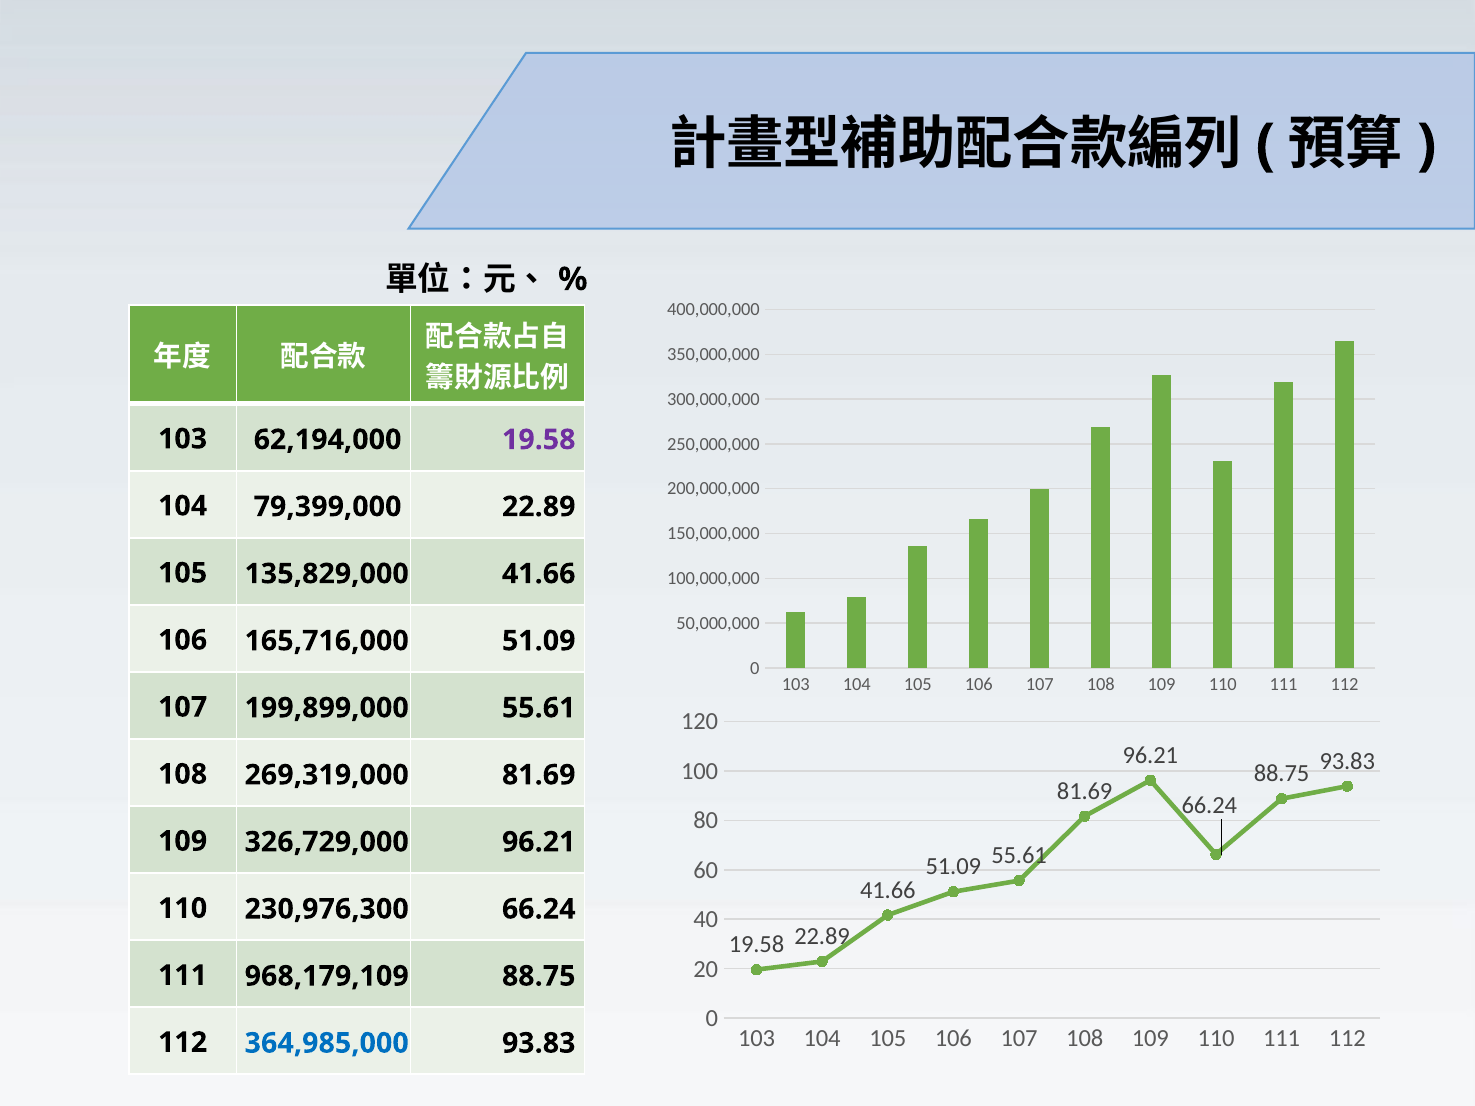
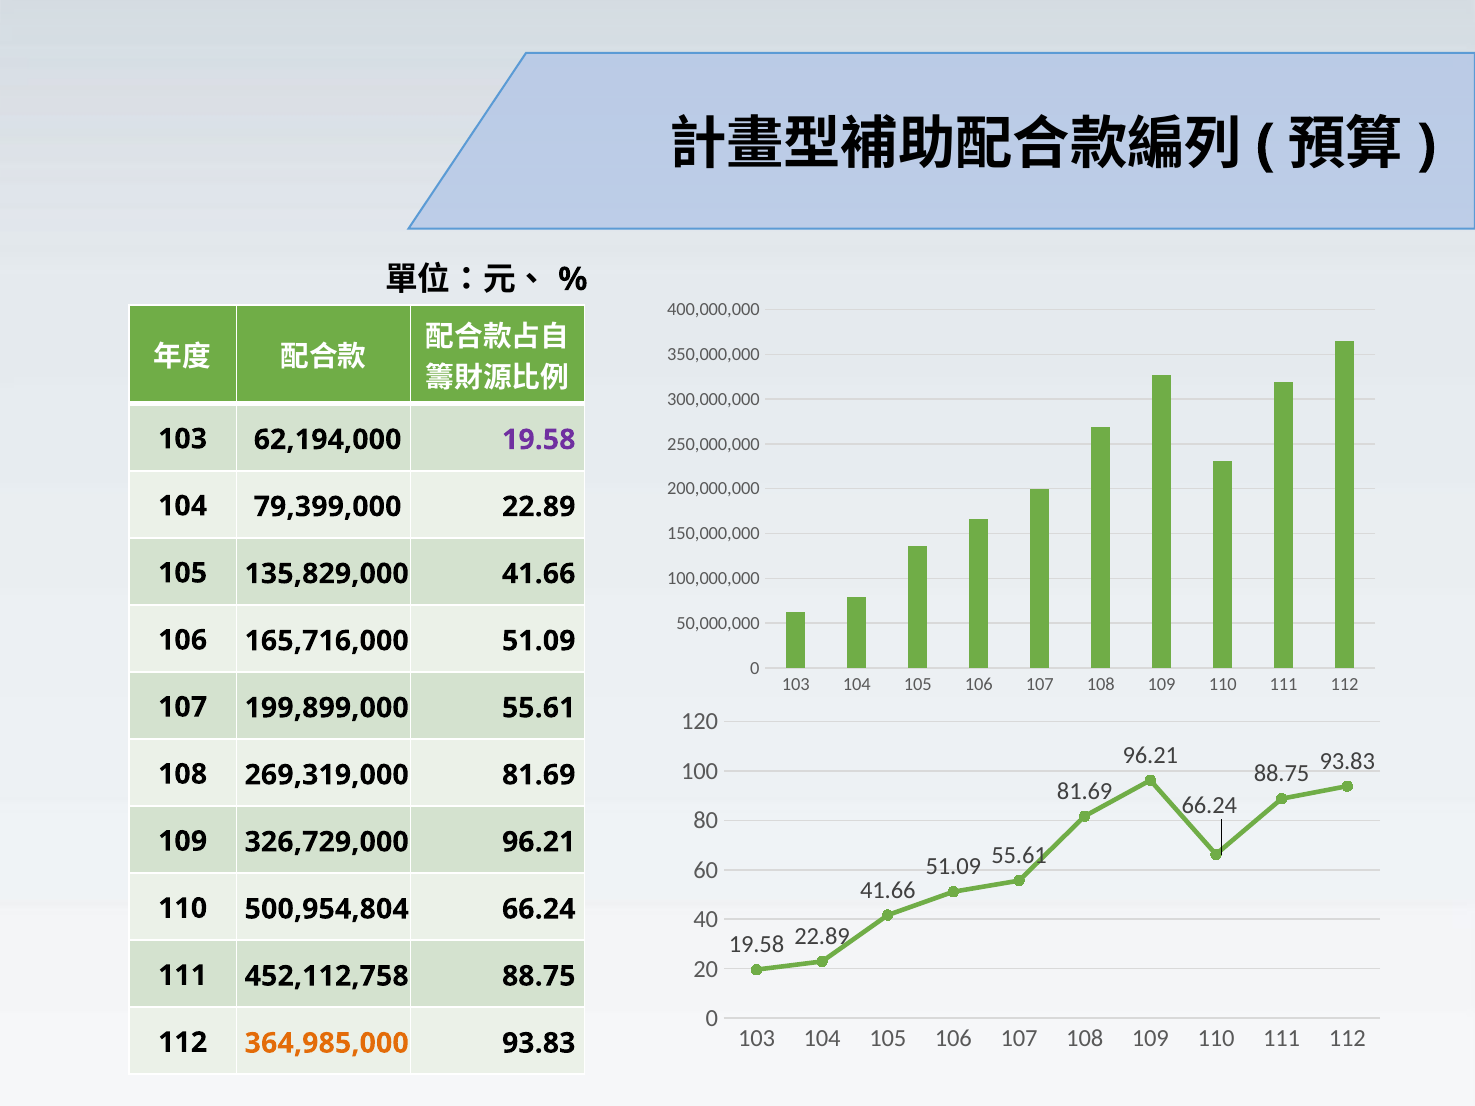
230,976,300: 230,976,300 -> 500,954,804
968,179,109: 968,179,109 -> 452,112,758
364,985,000 colour: blue -> orange
